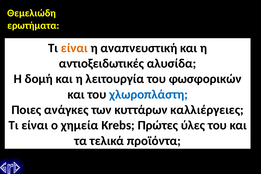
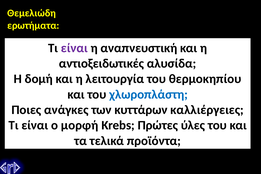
είναι at (74, 48) colour: orange -> purple
φωσφορικών: φωσφορικών -> θερμοκηπίου
χημεία: χημεία -> μορφή
